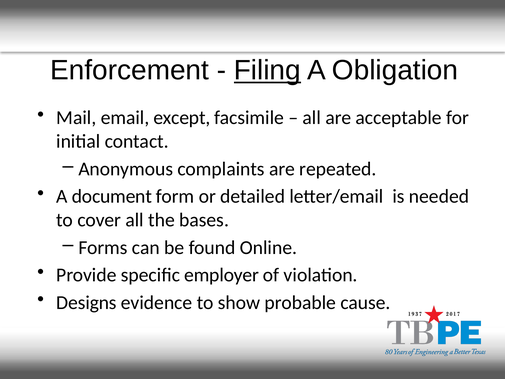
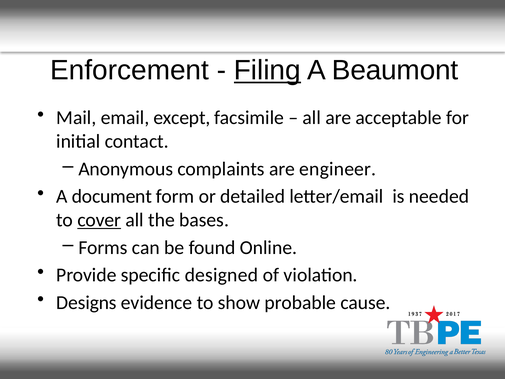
Obligation: Obligation -> Beaumont
repeated: repeated -> engineer
cover underline: none -> present
employer: employer -> designed
